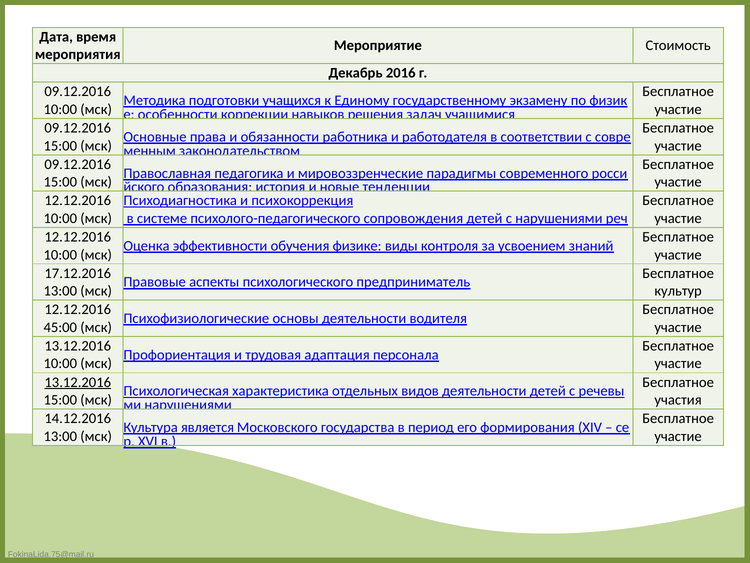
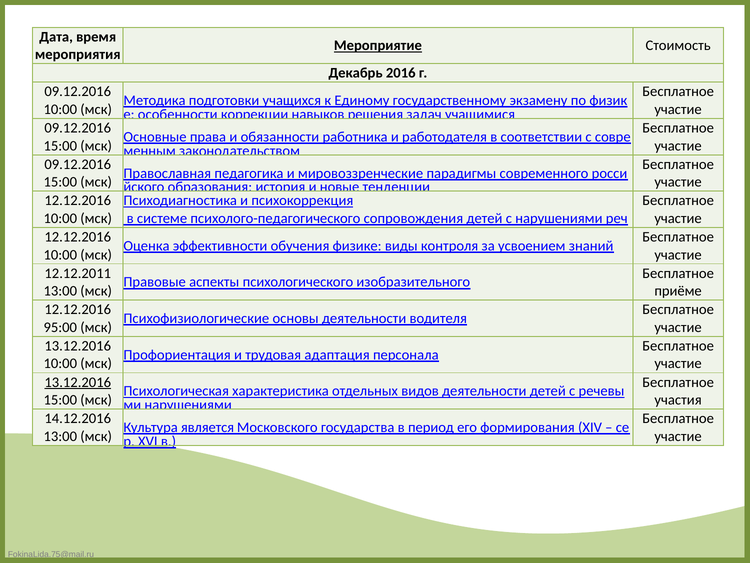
Мероприятие underline: none -> present
17.12.2016: 17.12.2016 -> 12.12.2011
предприниматель: предприниматель -> изобразительного
культур: культур -> приёме
45:00: 45:00 -> 95:00
